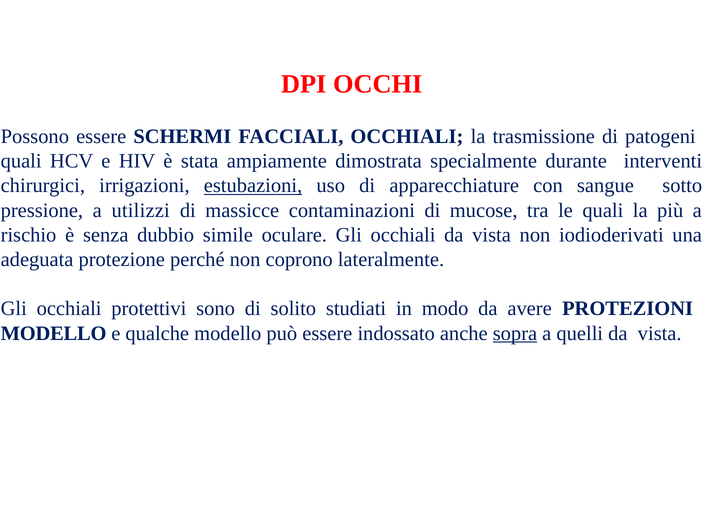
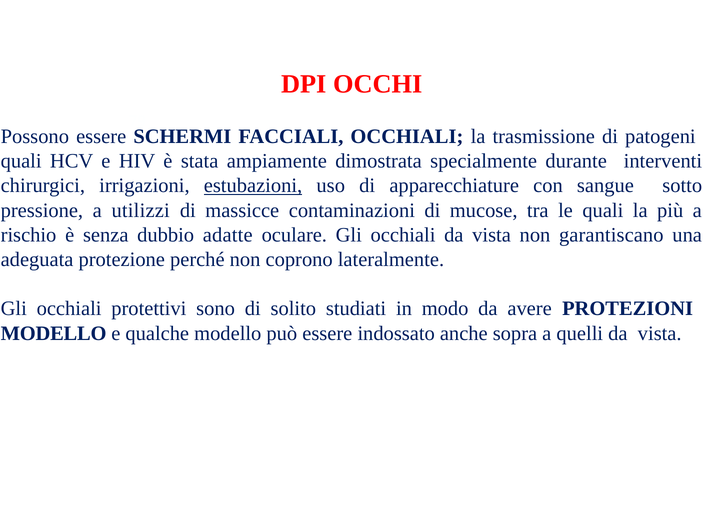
simile: simile -> adatte
iodioderivati: iodioderivati -> garantiscano
sopra underline: present -> none
